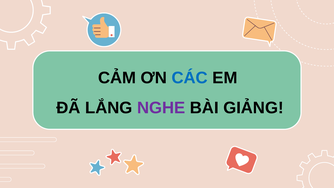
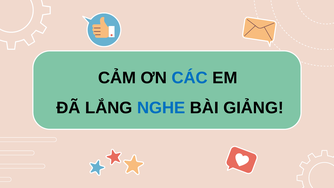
NGHE colour: purple -> blue
